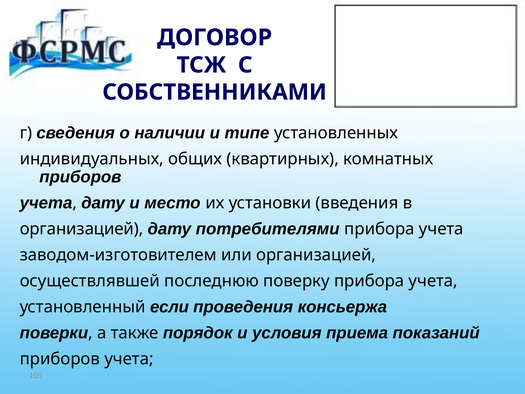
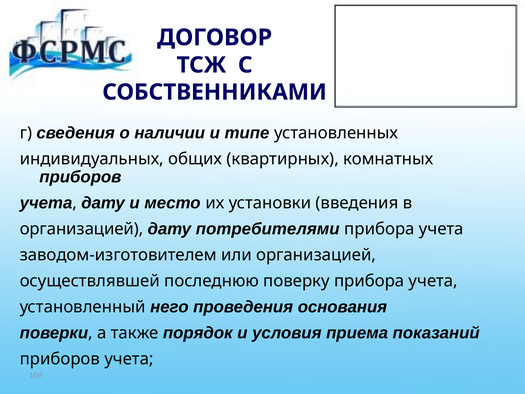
если: если -> него
консьержа: консьержа -> основания
